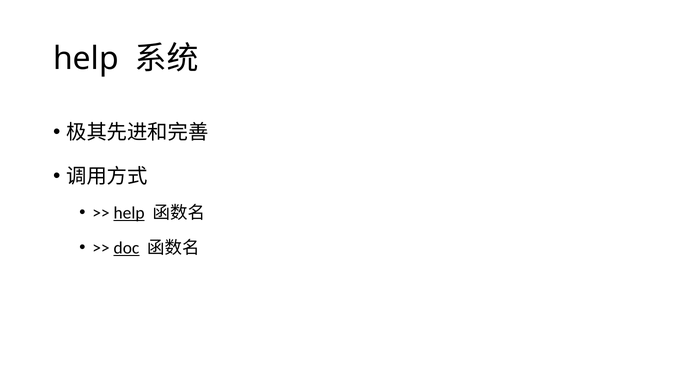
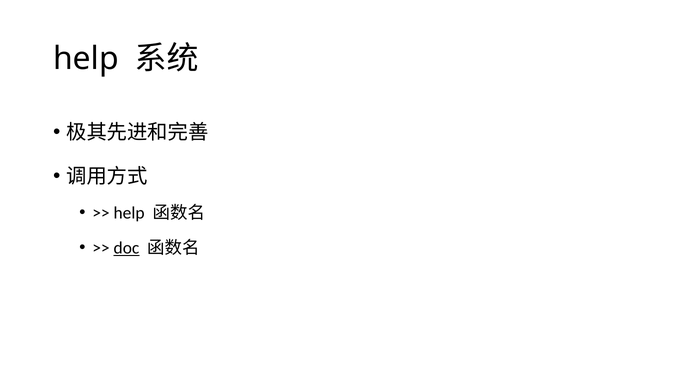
help at (129, 213) underline: present -> none
